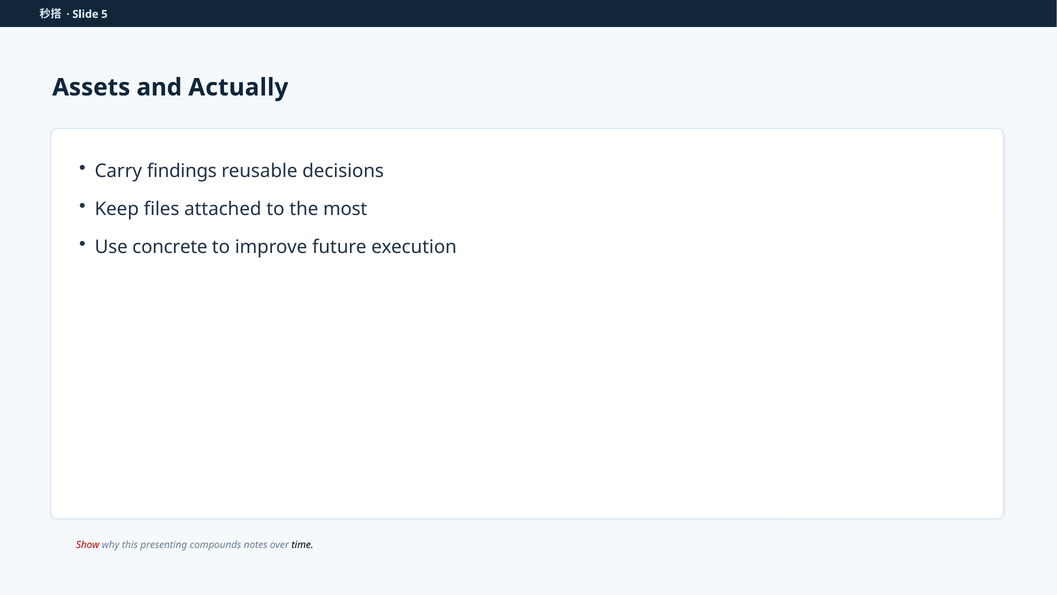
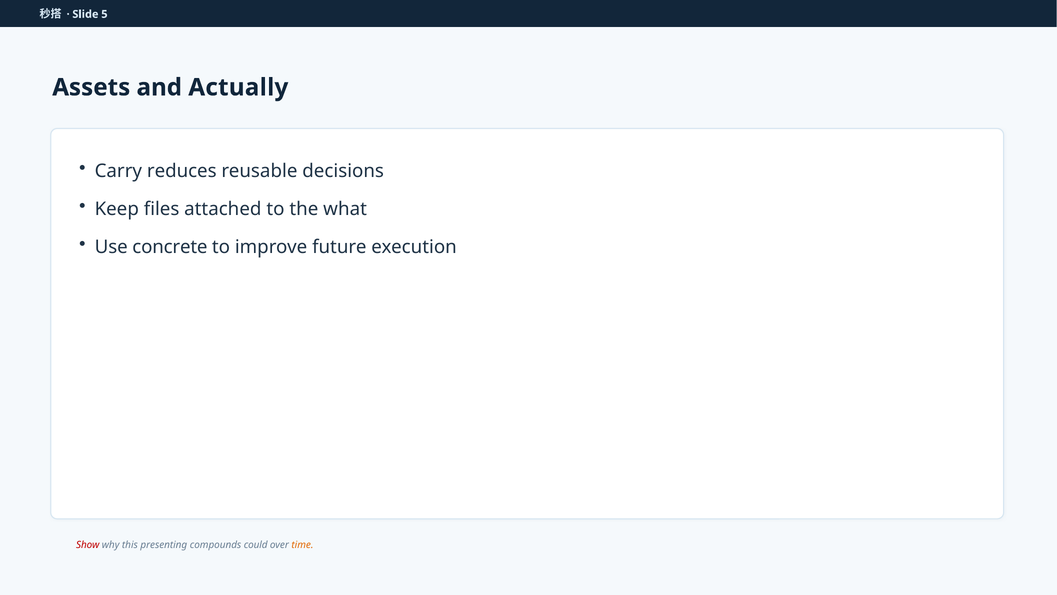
findings: findings -> reduces
most: most -> what
notes: notes -> could
time colour: black -> orange
